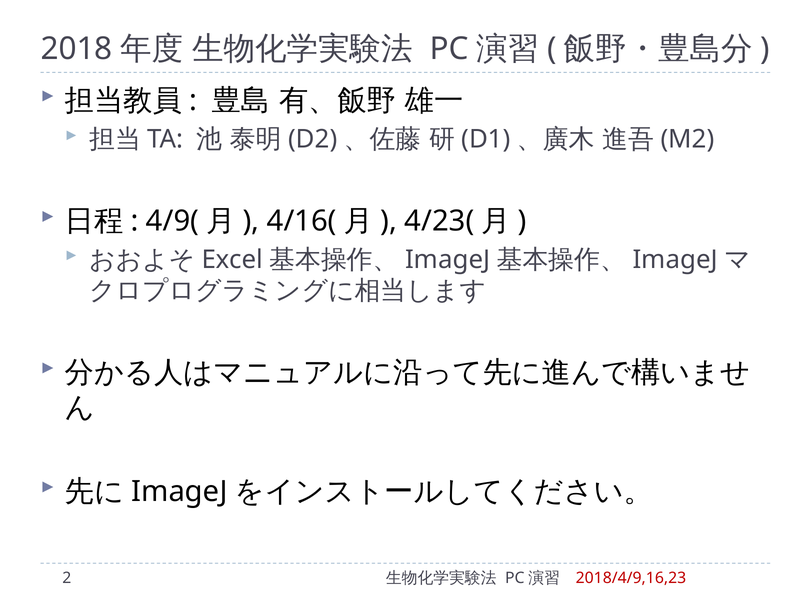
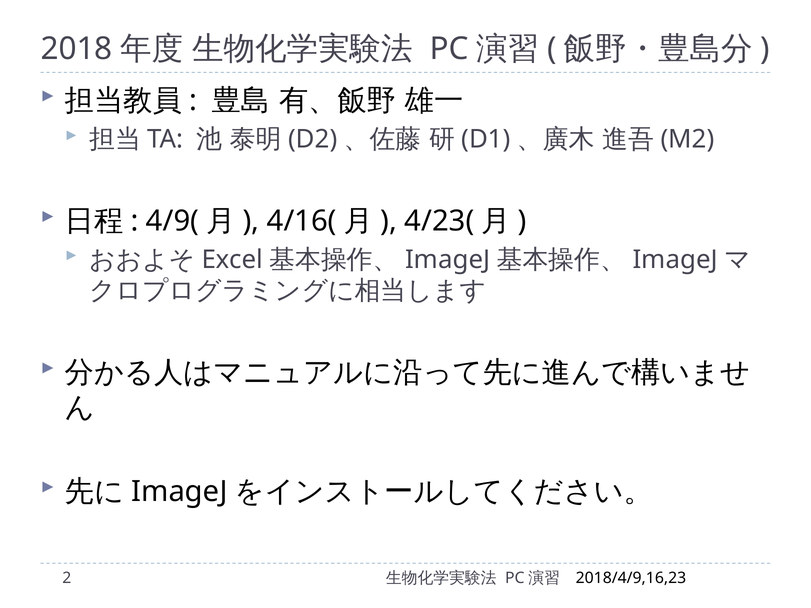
2018/4/9,16,23 colour: red -> black
